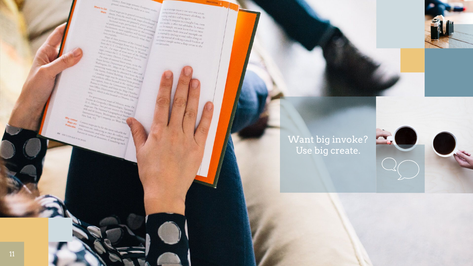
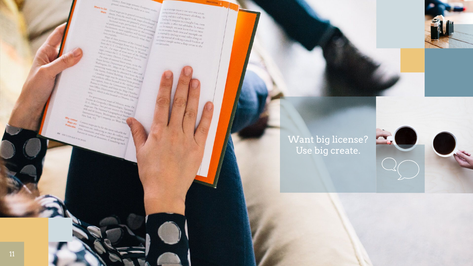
invoke: invoke -> license
